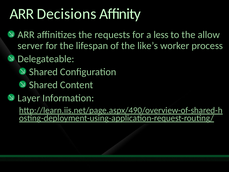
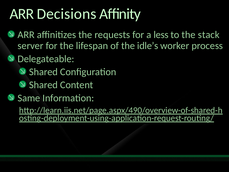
allow: allow -> stack
like’s: like’s -> idle’s
Layer: Layer -> Same
